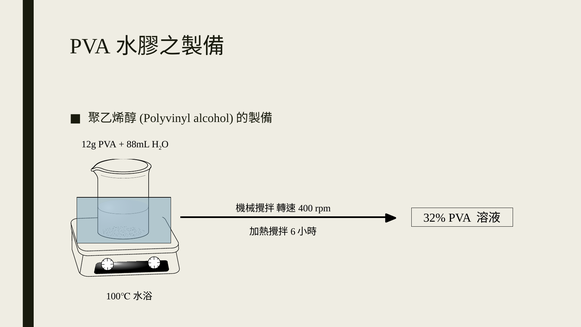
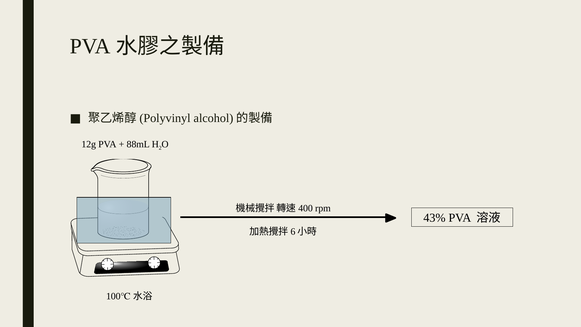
32%: 32% -> 43%
